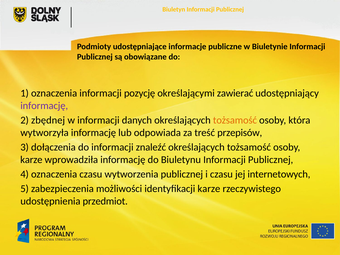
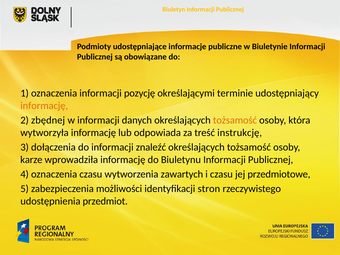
zawierać: zawierać -> terminie
informację at (44, 106) colour: purple -> orange
przepisów: przepisów -> instrukcję
wytworzenia publicznej: publicznej -> zawartych
internetowych: internetowych -> przedmiotowe
identyfikacji karze: karze -> stron
